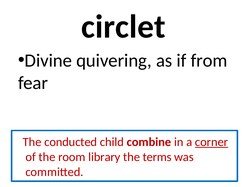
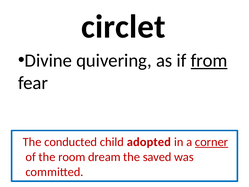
from underline: none -> present
combine: combine -> adopted
library: library -> dream
terms: terms -> saved
